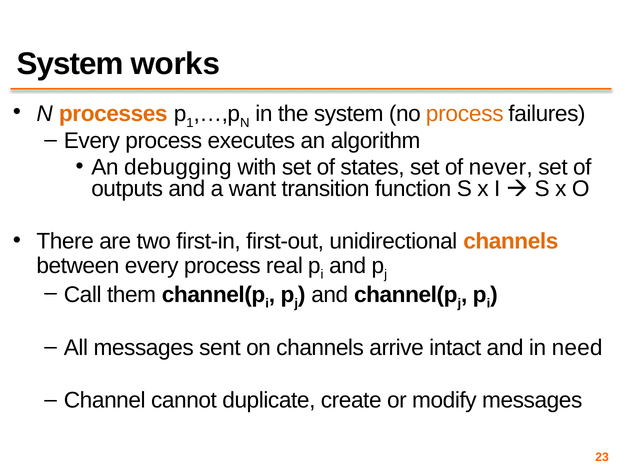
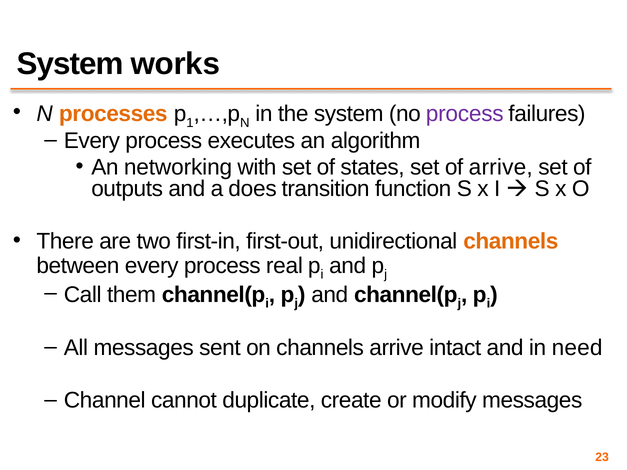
process at (465, 114) colour: orange -> purple
debugging: debugging -> networking
of never: never -> arrive
want: want -> does
